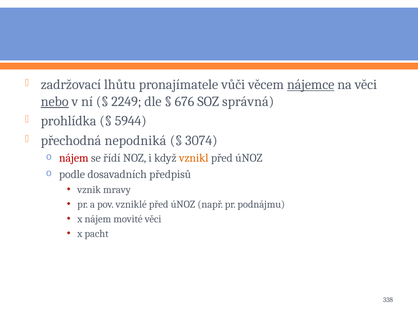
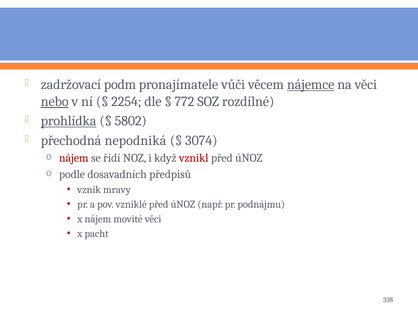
lhůtu: lhůtu -> podm
2249: 2249 -> 2254
676: 676 -> 772
správná: správná -> rozdílné
prohlídka underline: none -> present
5944: 5944 -> 5802
vznikl colour: orange -> red
